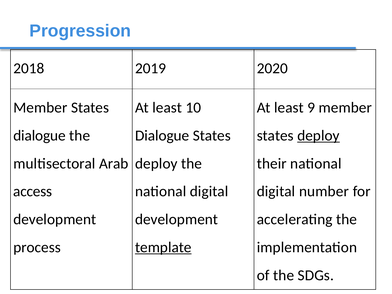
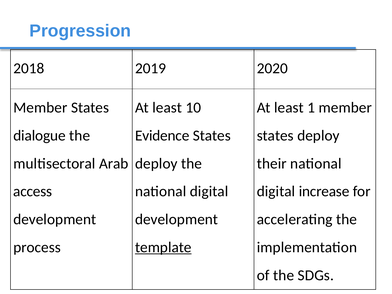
9: 9 -> 1
Dialogue at (162, 136): Dialogue -> Evidence
deploy at (318, 136) underline: present -> none
number: number -> increase
